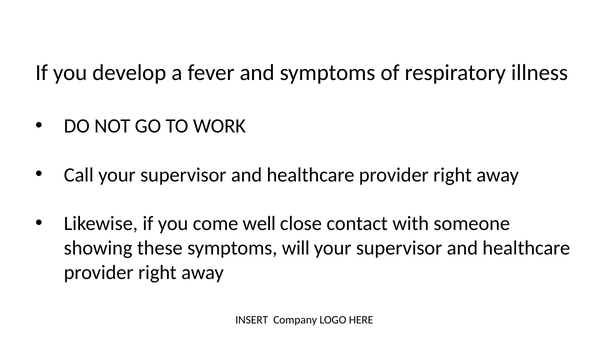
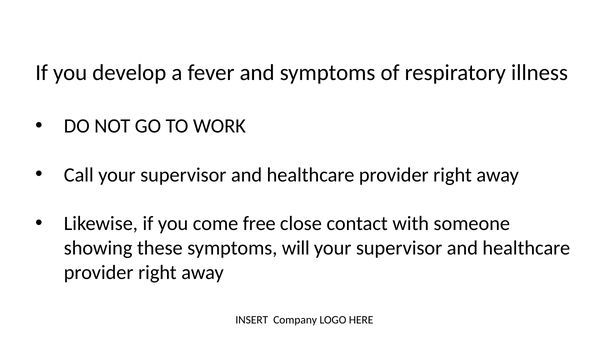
well: well -> free
